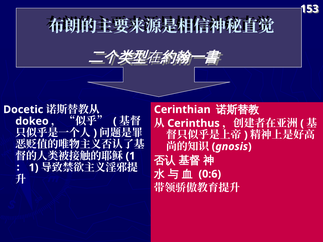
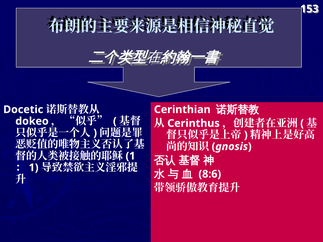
0:6: 0:6 -> 8:6
